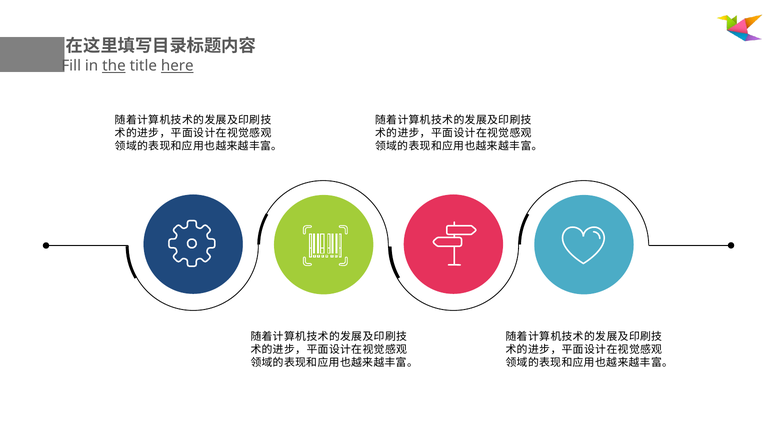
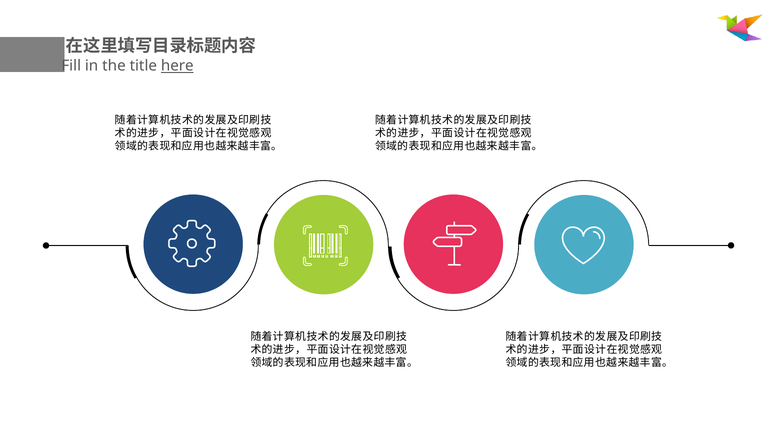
the underline: present -> none
